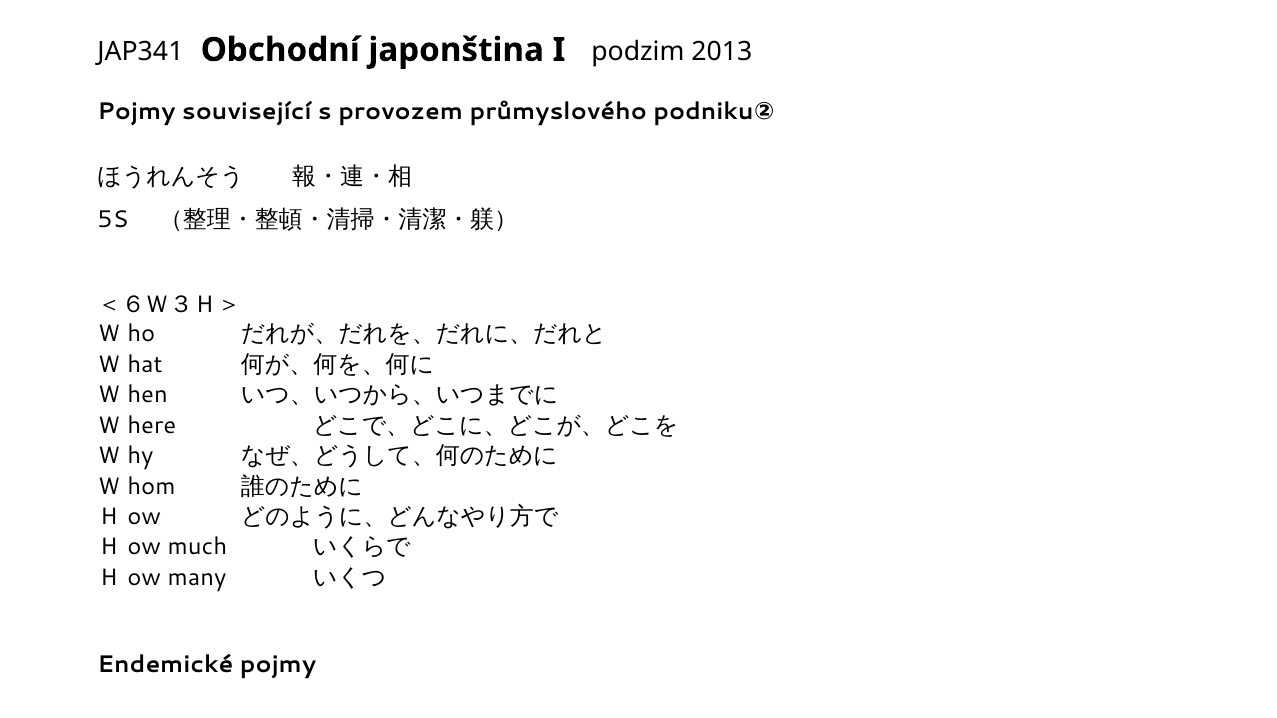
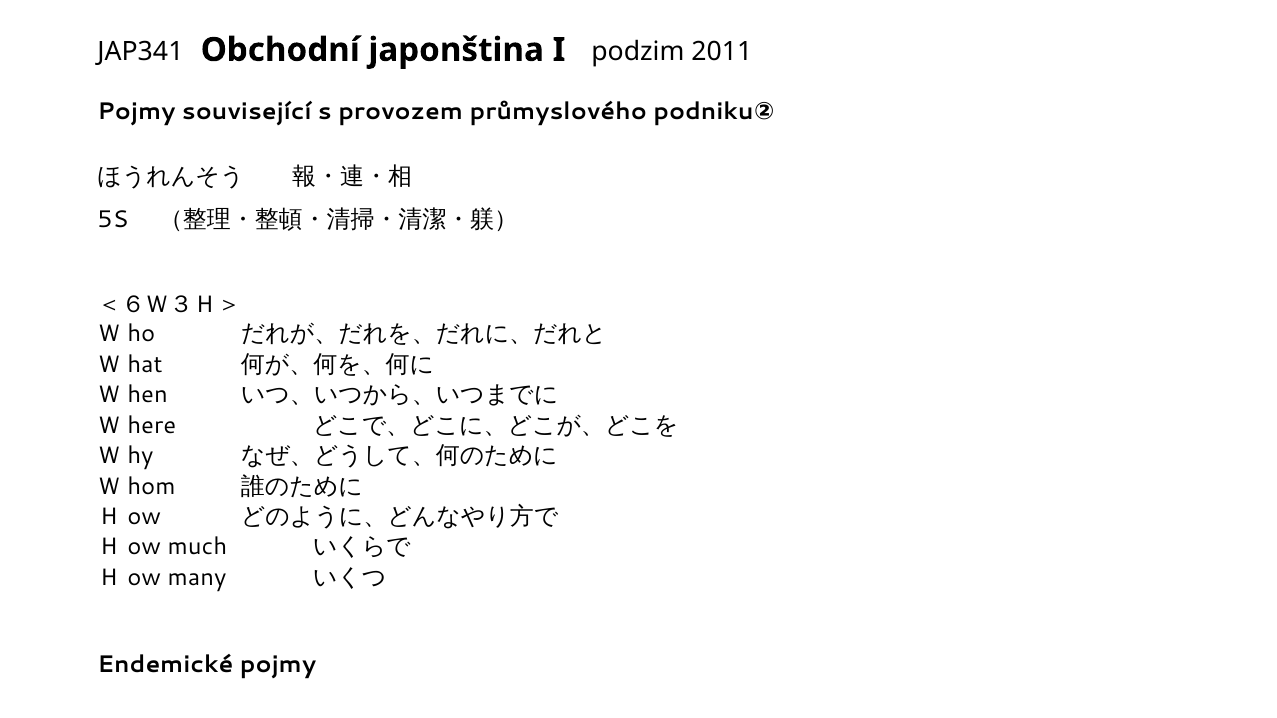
2013: 2013 -> 2011
